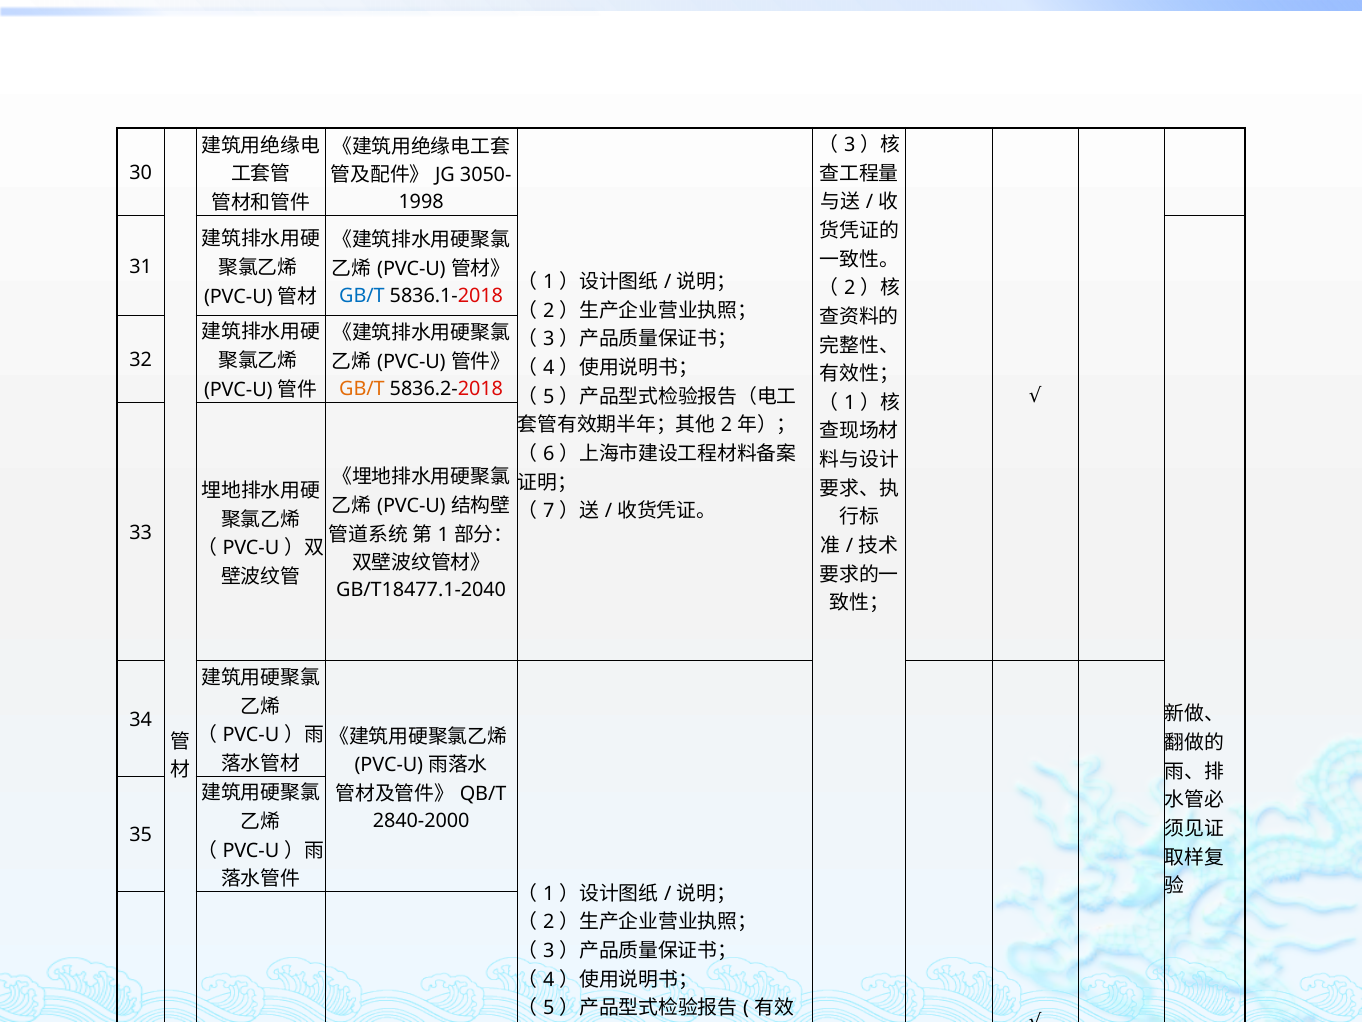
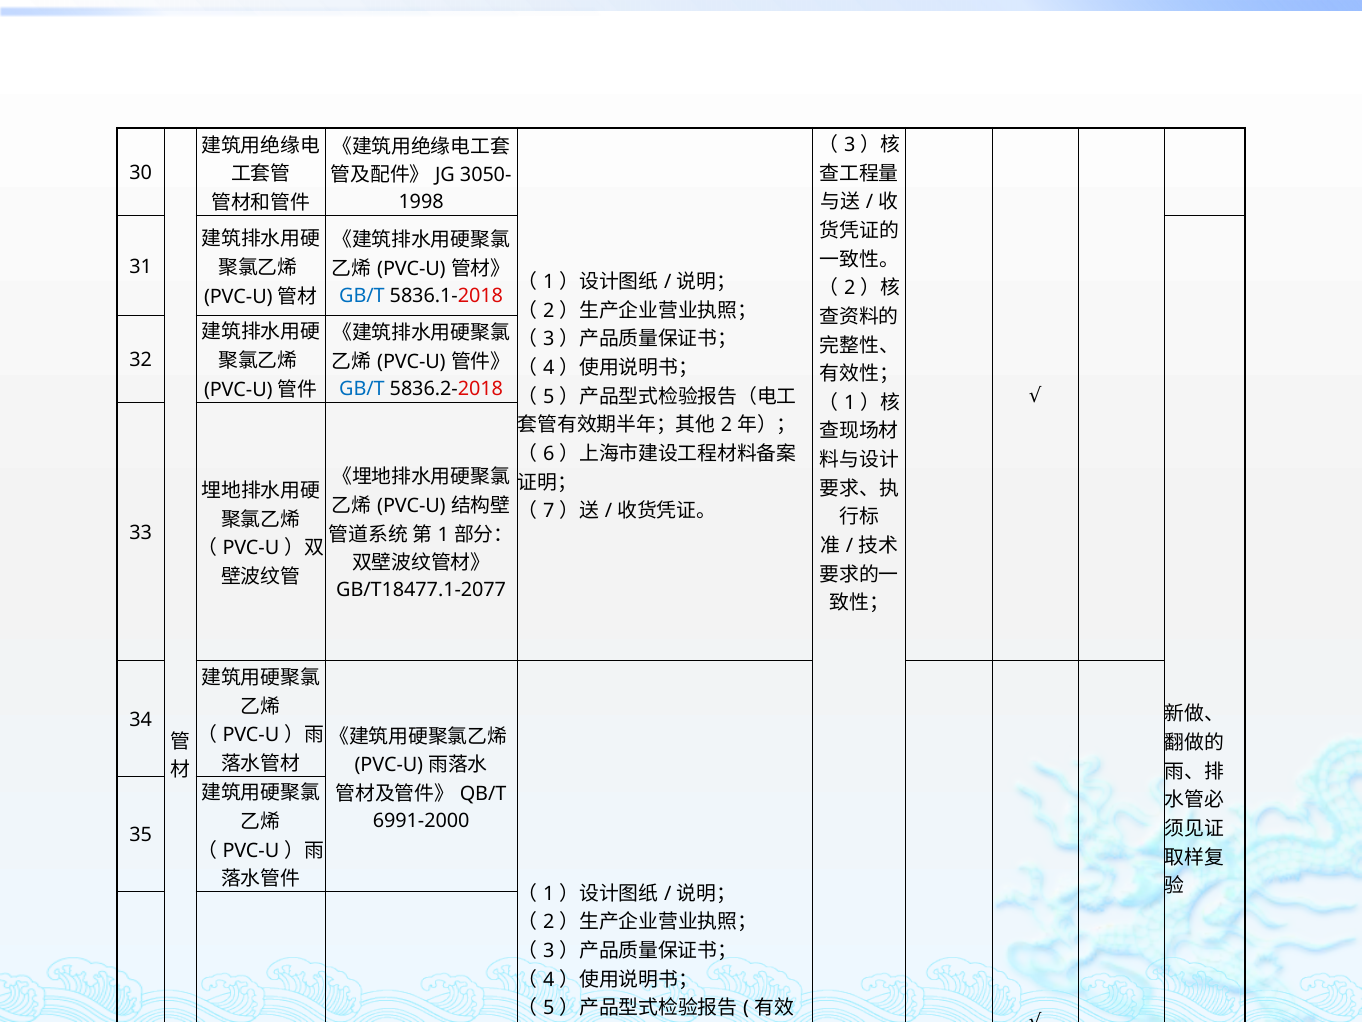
GB/T at (362, 389) colour: orange -> blue
GB/T18477.1-2040: GB/T18477.1-2040 -> GB/T18477.1-2077
2840-2000: 2840-2000 -> 6991-2000
